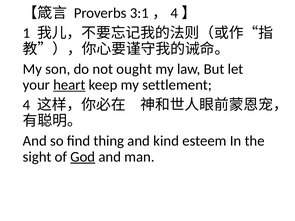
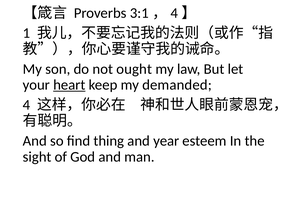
settlement: settlement -> demanded
kind: kind -> year
God underline: present -> none
